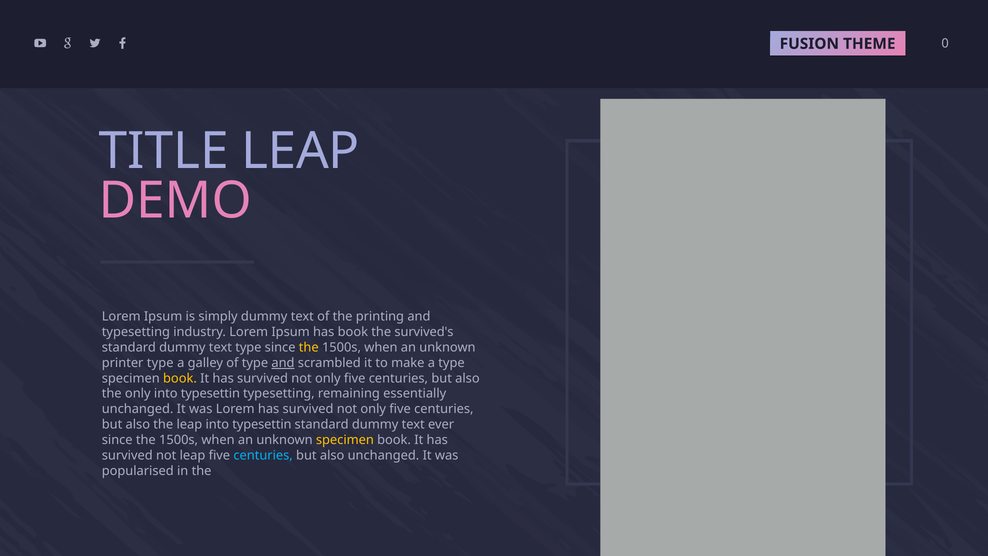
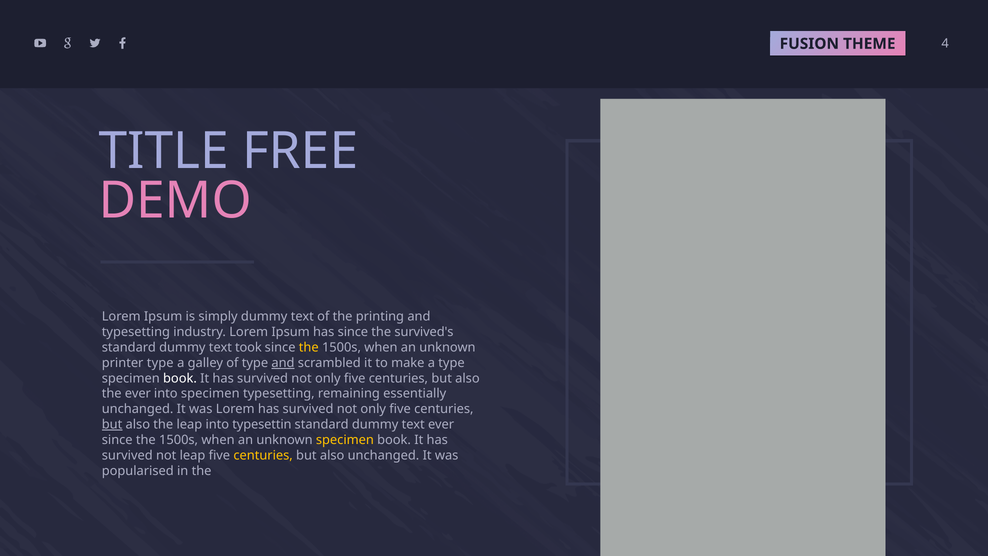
0: 0 -> 4
TITLE LEAP: LEAP -> FREE
has book: book -> since
text type: type -> took
book at (180, 378) colour: yellow -> white
the only: only -> ever
typesettin at (210, 394): typesettin -> specimen
but at (112, 424) underline: none -> present
centuries at (263, 455) colour: light blue -> yellow
